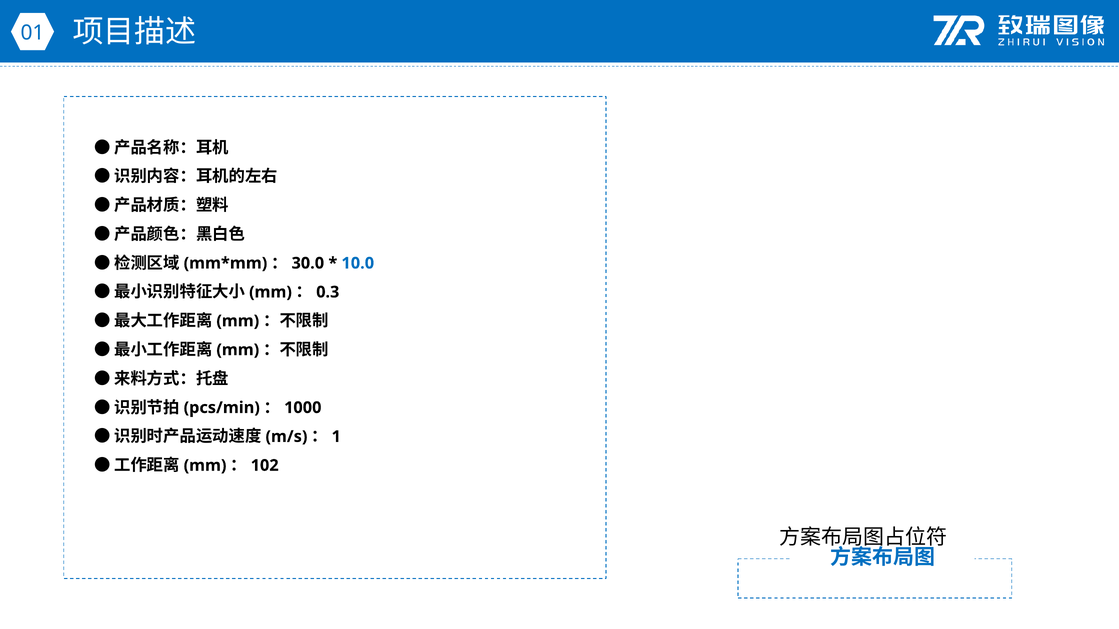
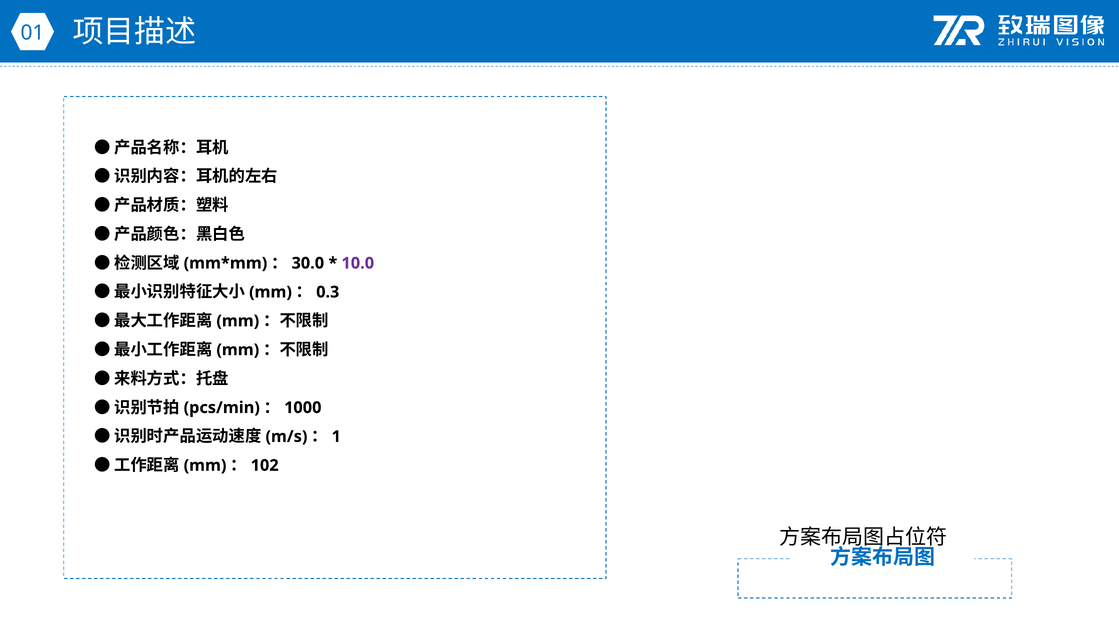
10.0 colour: blue -> purple
